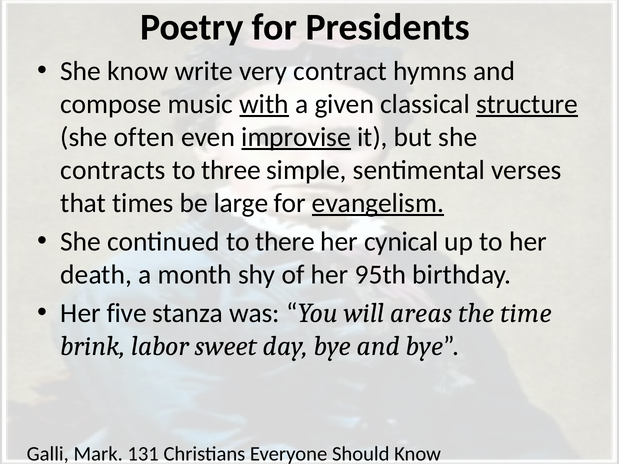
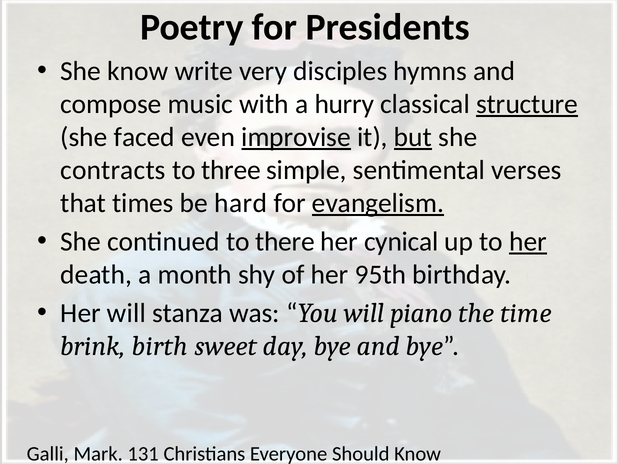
contract: contract -> disciples
with underline: present -> none
given: given -> hurry
often: often -> faced
but underline: none -> present
large: large -> hard
her at (528, 242) underline: none -> present
Her five: five -> will
areas: areas -> piano
labor: labor -> birth
